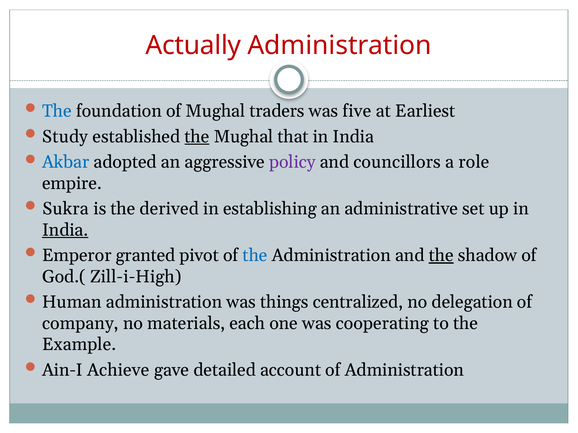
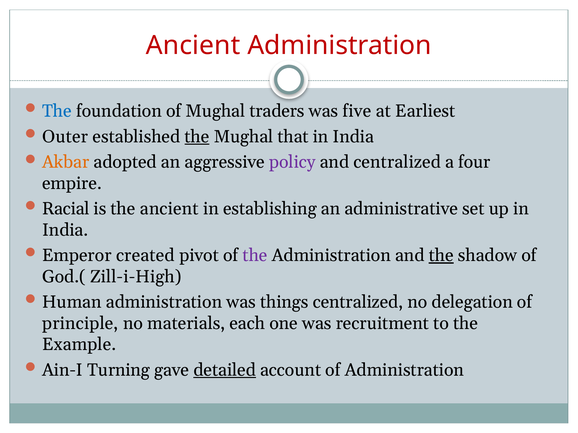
Actually at (193, 46): Actually -> Ancient
Study: Study -> Outer
Akbar colour: blue -> orange
and councillors: councillors -> centralized
role: role -> four
Sukra: Sukra -> Racial
the derived: derived -> ancient
India at (65, 230) underline: present -> none
granted: granted -> created
the at (255, 256) colour: blue -> purple
company: company -> principle
cooperating: cooperating -> recruitment
Achieve: Achieve -> Turning
detailed underline: none -> present
